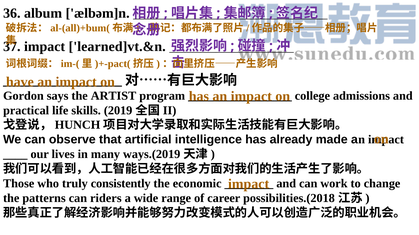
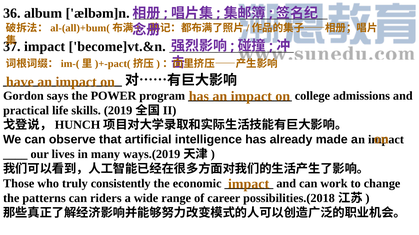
learned]vt.&n: learned]vt.&n -> become]vt.&n
ARTIST: ARTIST -> POWER
